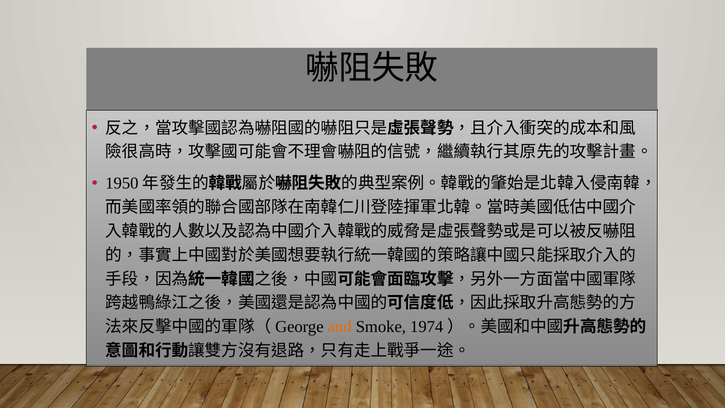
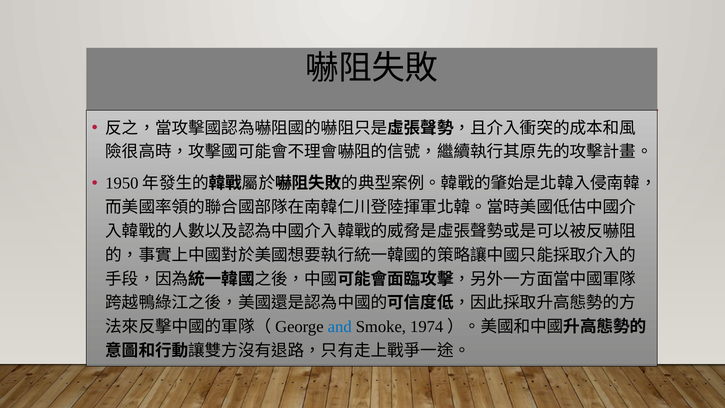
and colour: orange -> blue
